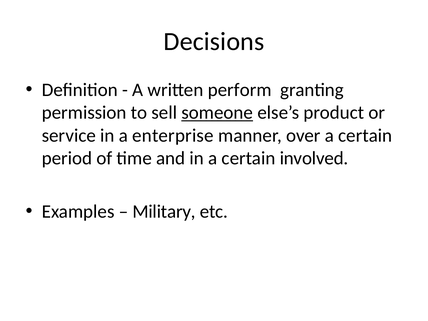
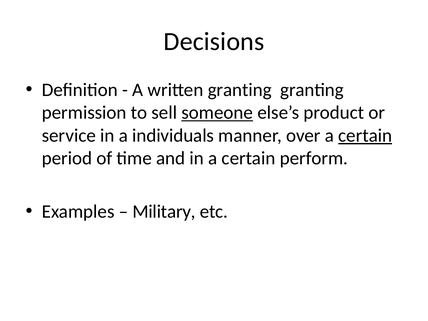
written perform: perform -> granting
enterprise: enterprise -> individuals
certain at (365, 135) underline: none -> present
involved: involved -> perform
